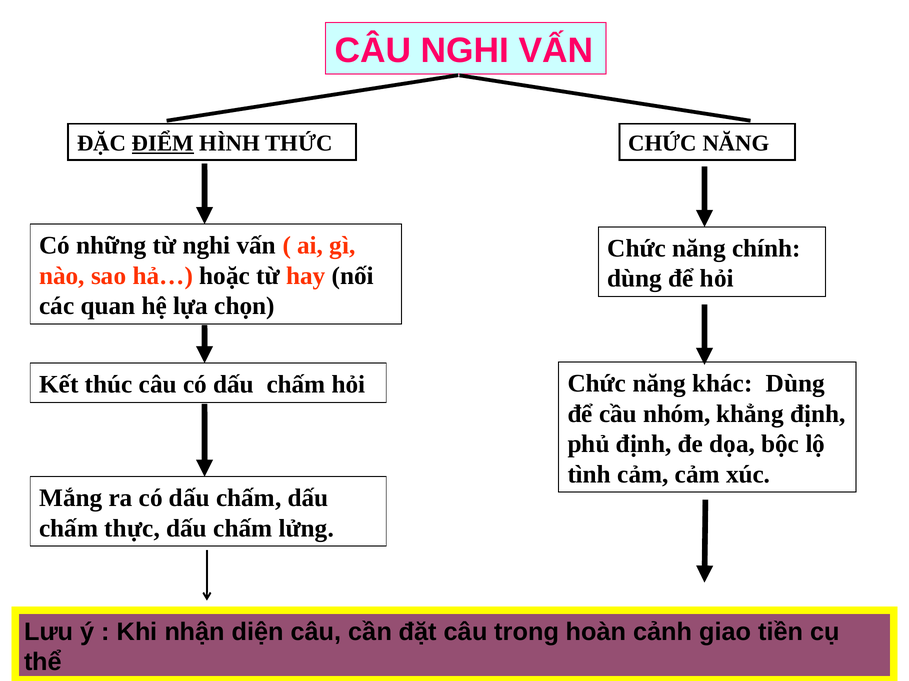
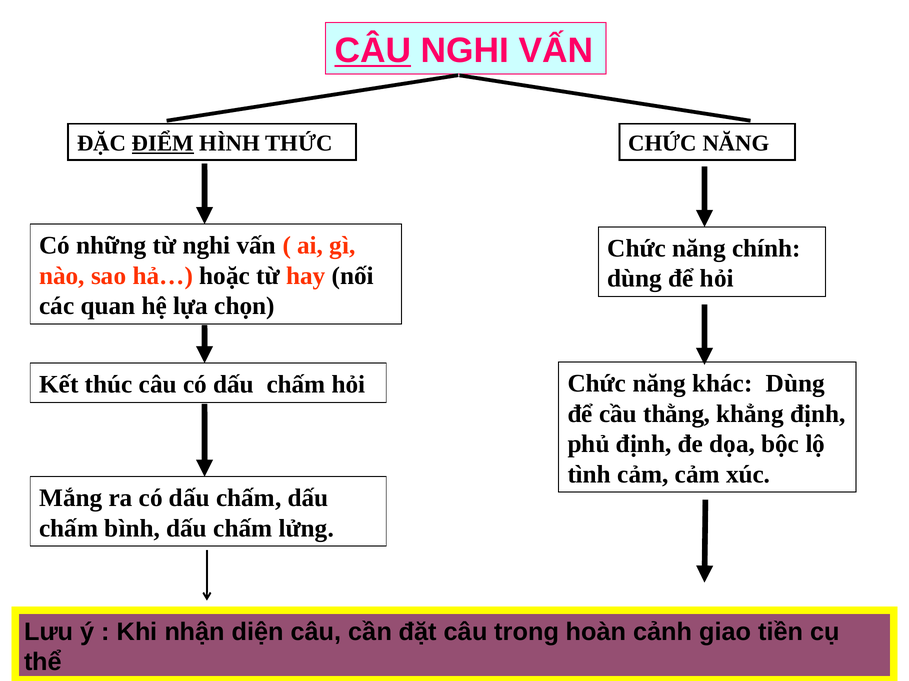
CÂU at (373, 51) underline: none -> present
nhóm: nhóm -> thằng
thực: thực -> bình
